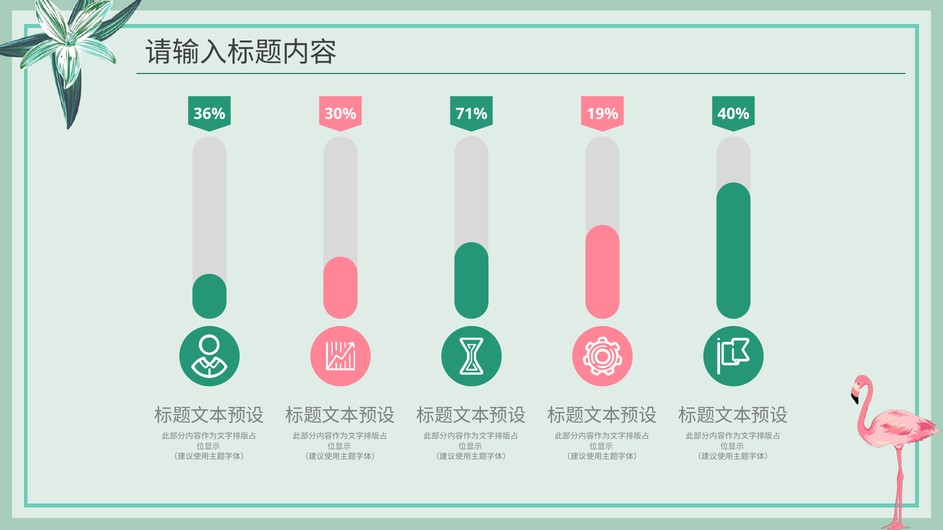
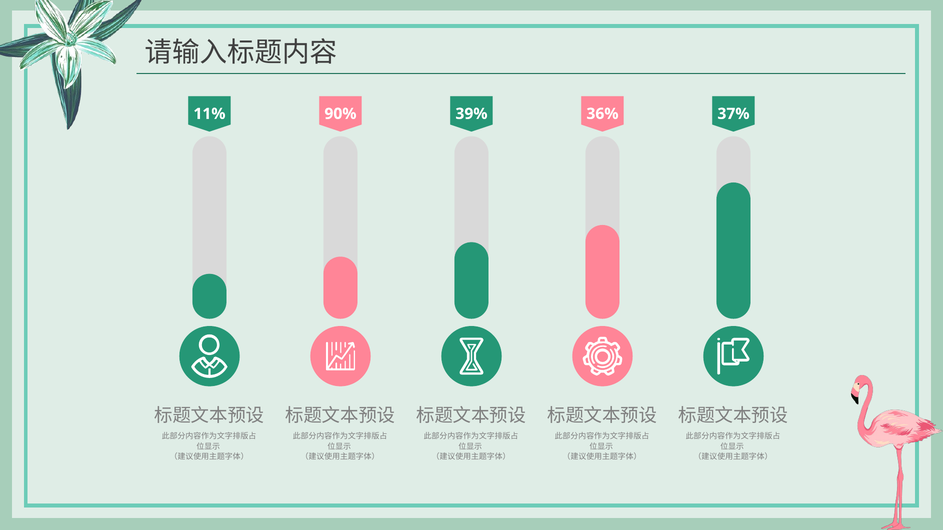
36%: 36% -> 11%
30%: 30% -> 90%
71%: 71% -> 39%
19%: 19% -> 36%
40%: 40% -> 37%
